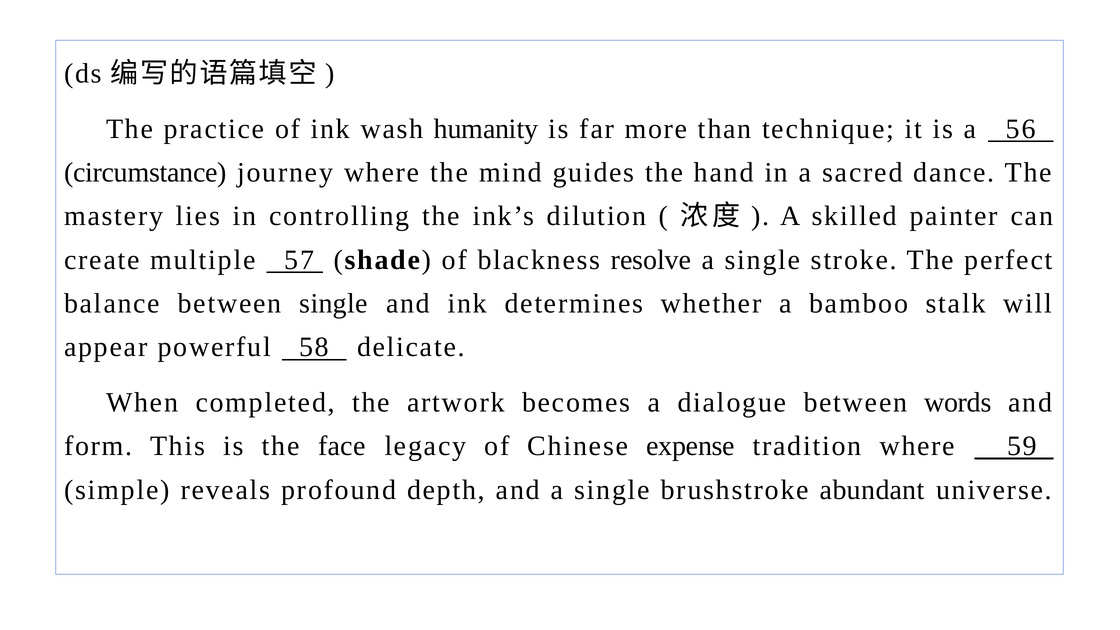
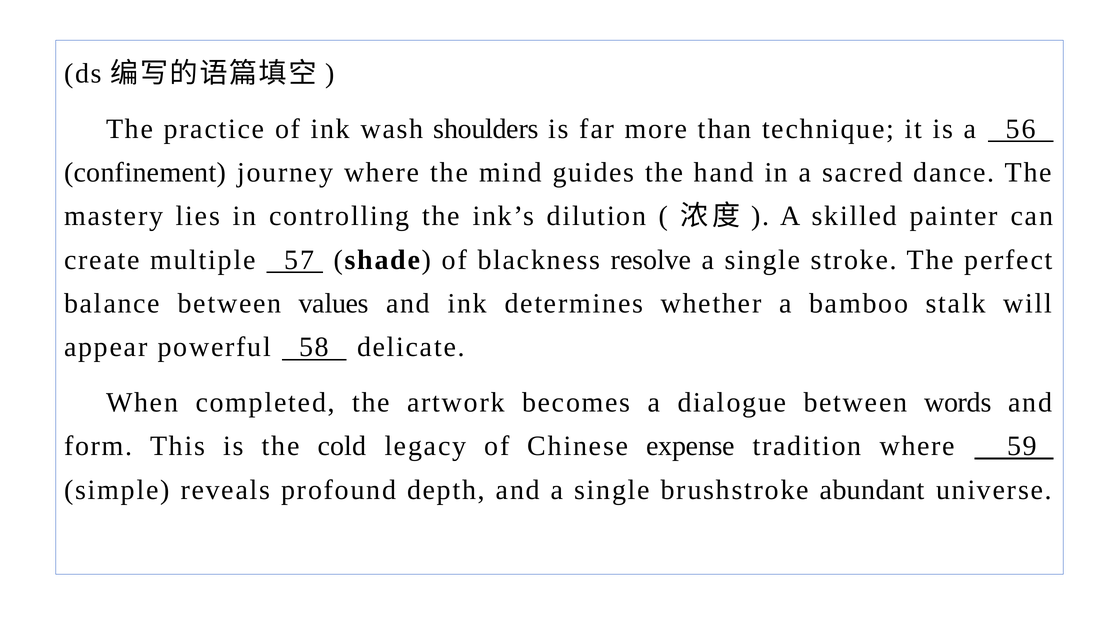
humanity: humanity -> shoulders
circumstance: circumstance -> confinement
between single: single -> values
face: face -> cold
